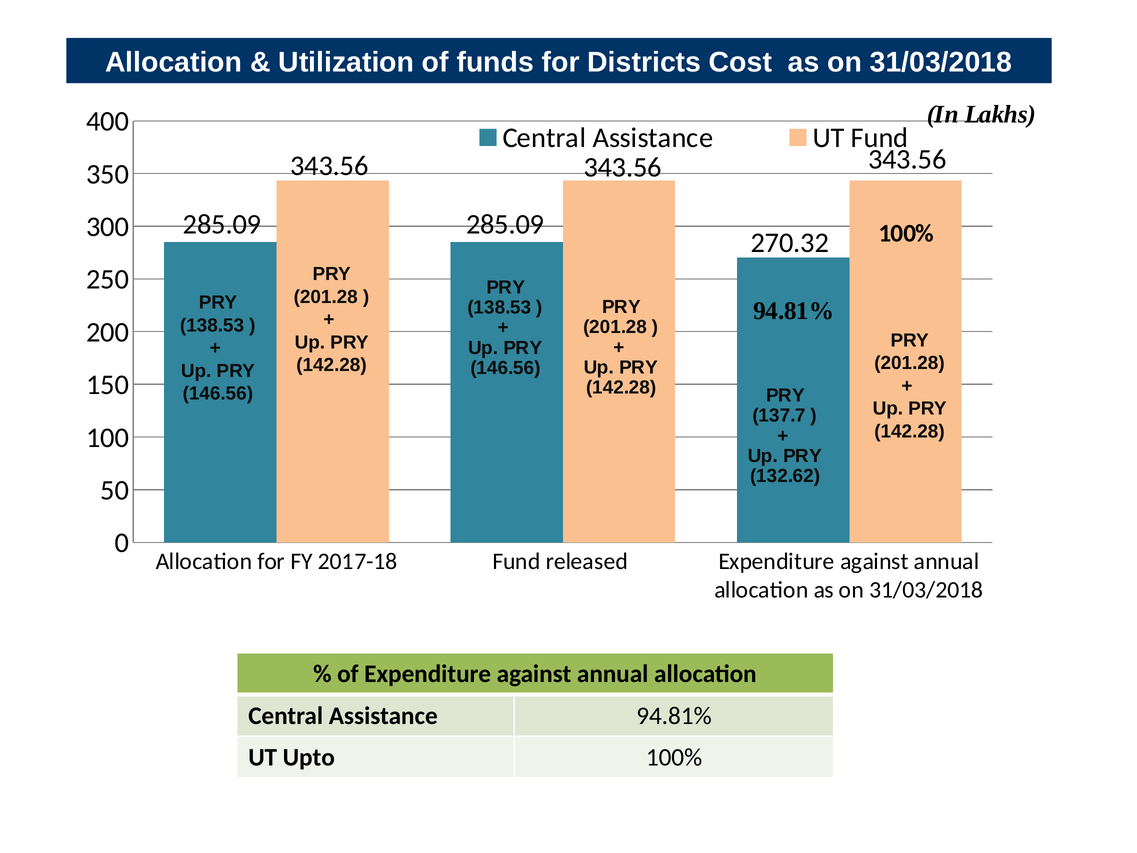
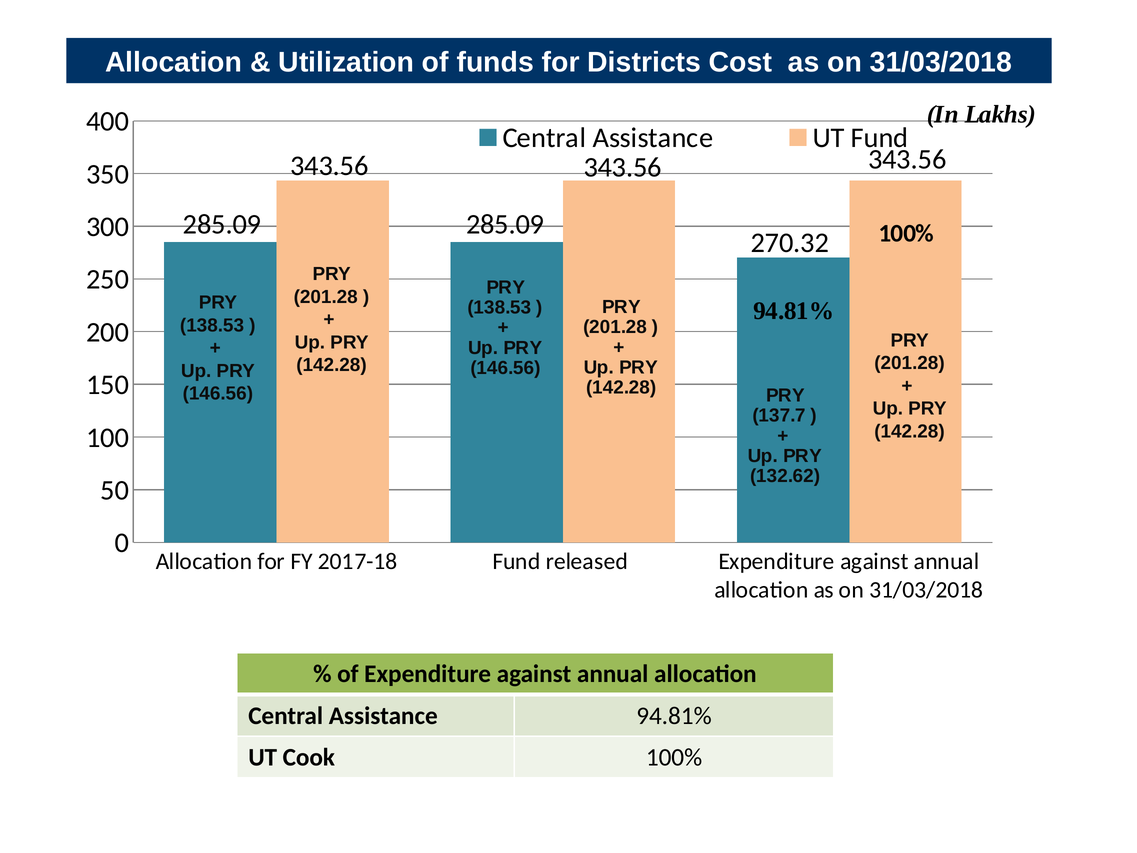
Upto: Upto -> Cook
